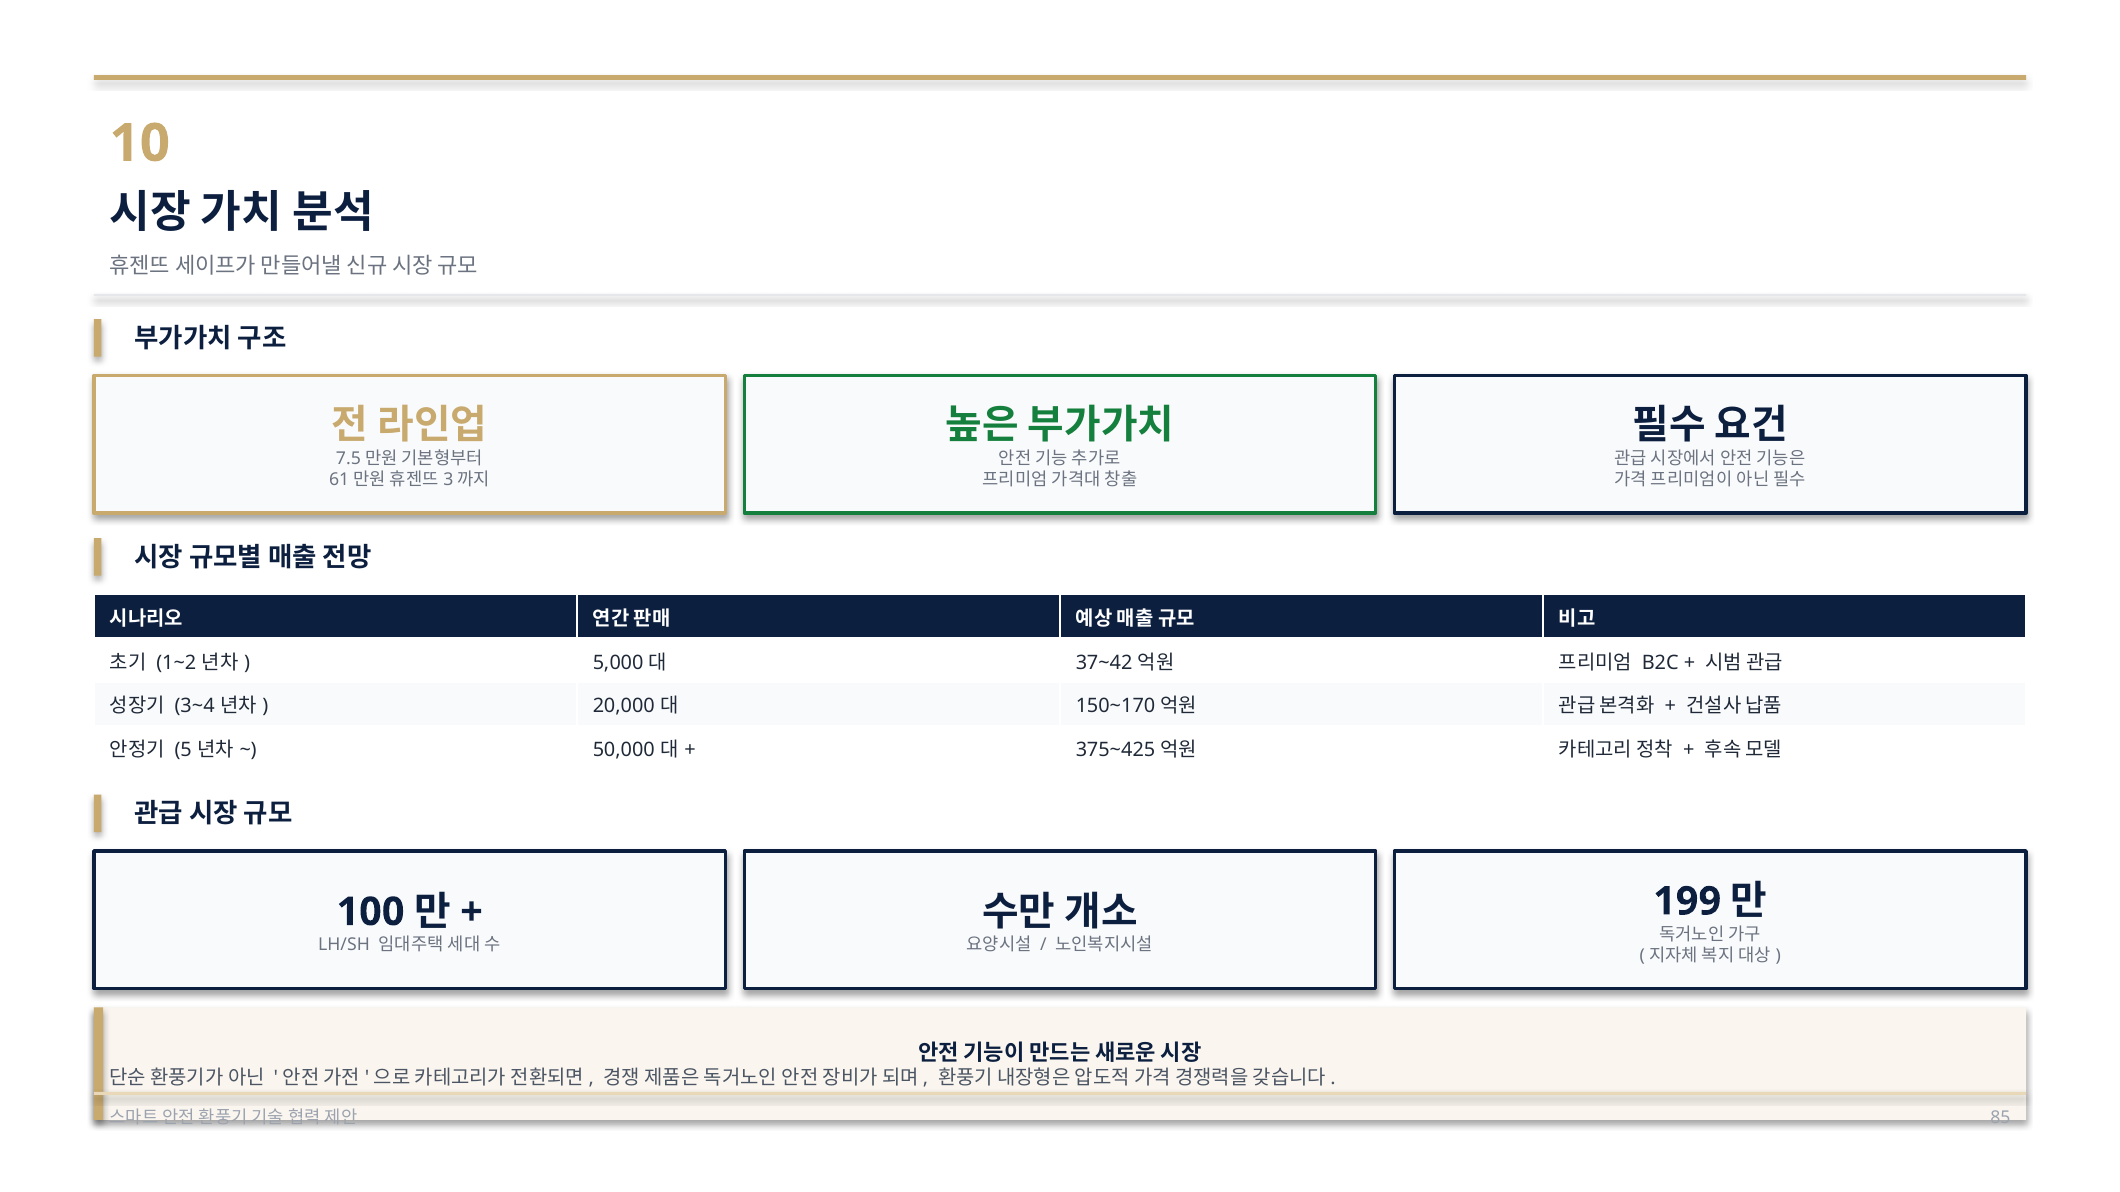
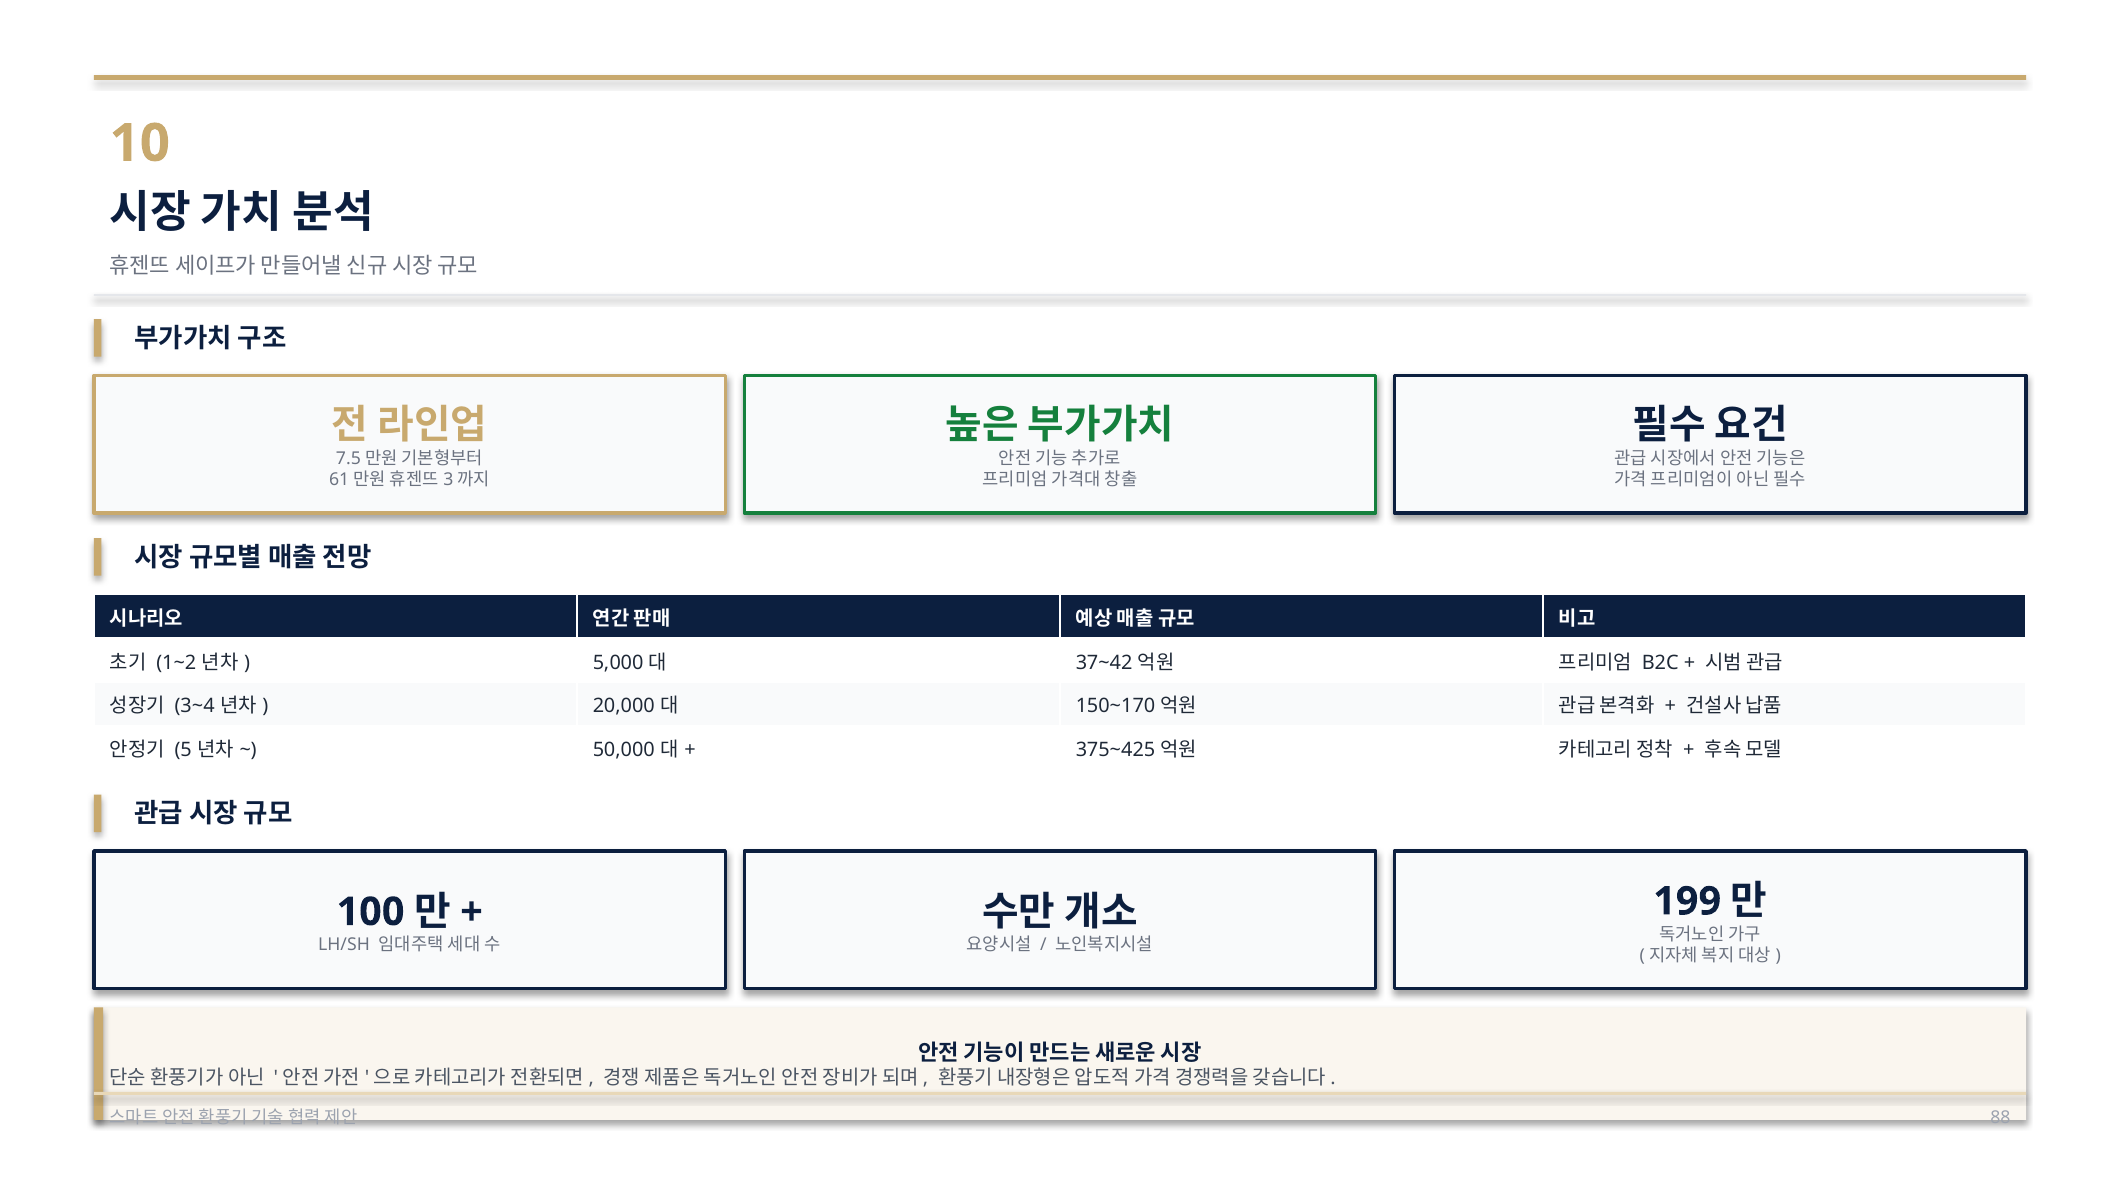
85: 85 -> 88
